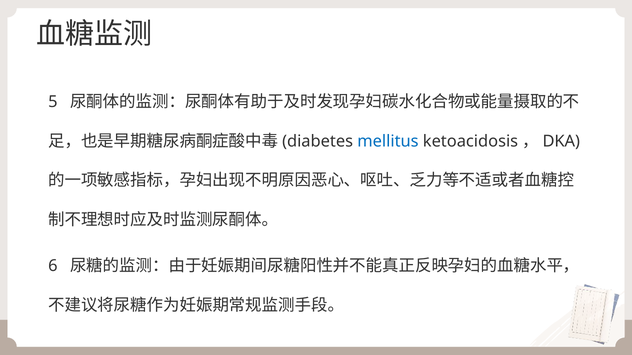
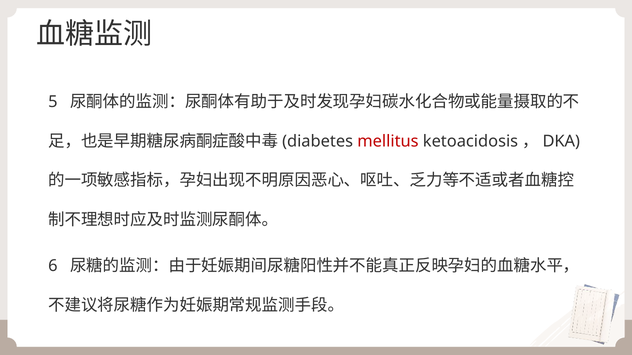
mellitus colour: blue -> red
